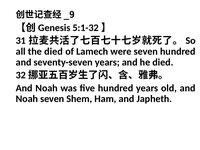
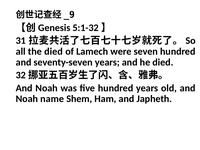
Noah seven: seven -> name
